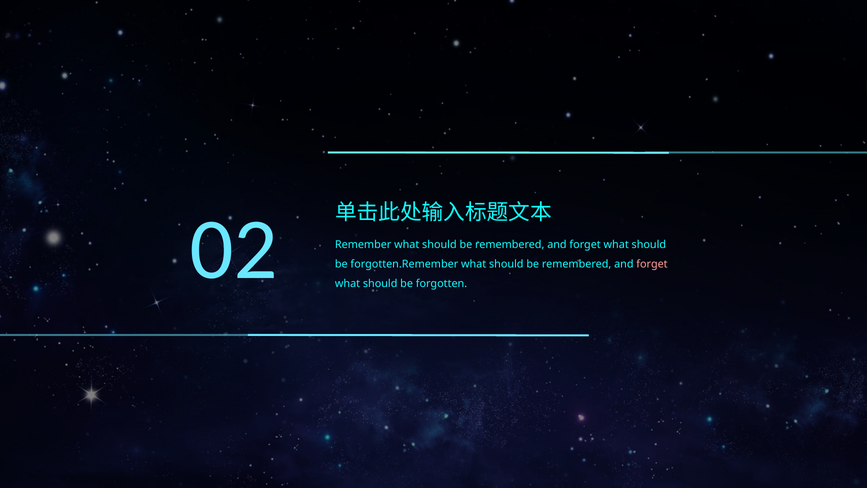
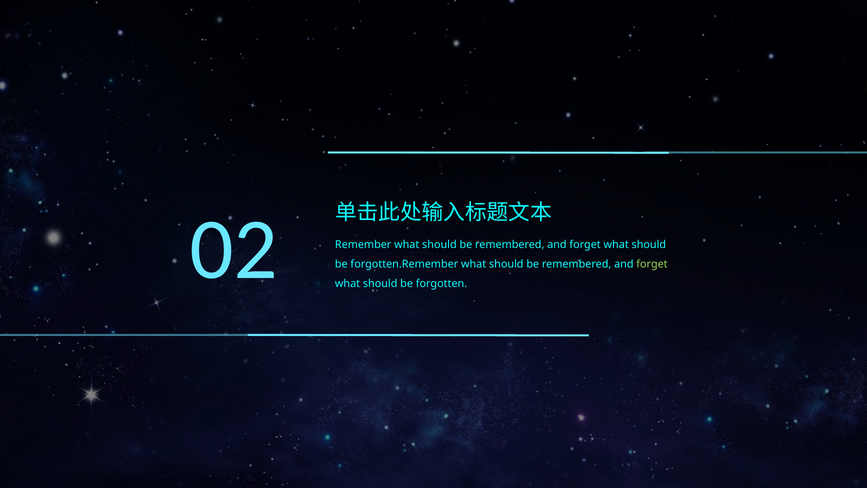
forget at (652, 264) colour: pink -> light green
